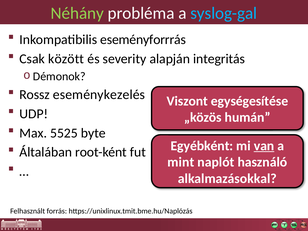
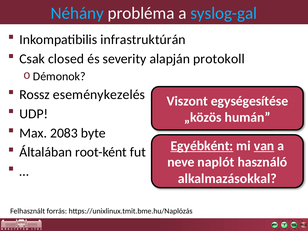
Néhány colour: light green -> light blue
eseményforrrás: eseményforrrás -> infrastruktúrán
között: között -> closed
integritás: integritás -> protokoll
5525: 5525 -> 2083
Egyébként underline: none -> present
mint: mint -> neve
